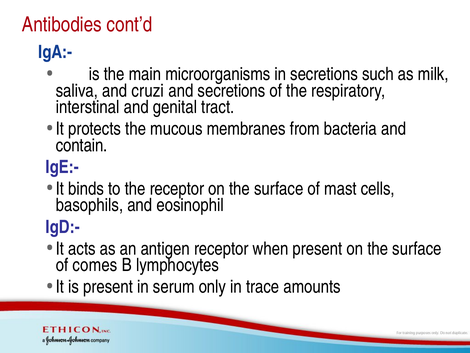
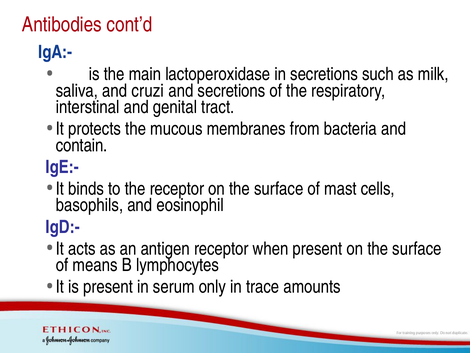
microorganisms: microorganisms -> lactoperoxidase
comes: comes -> means
